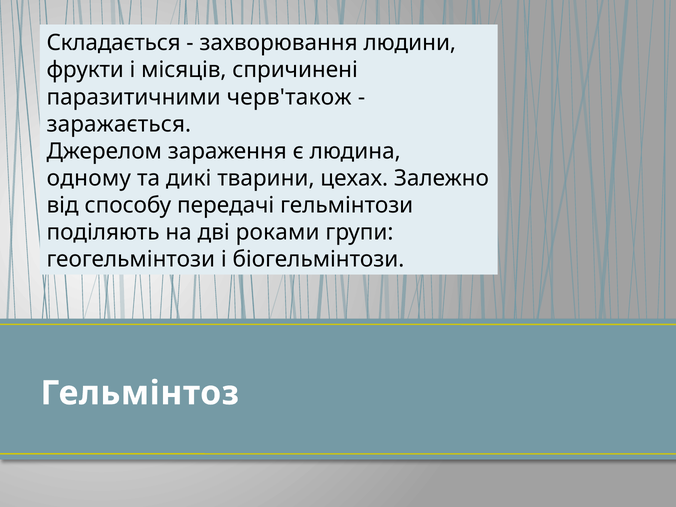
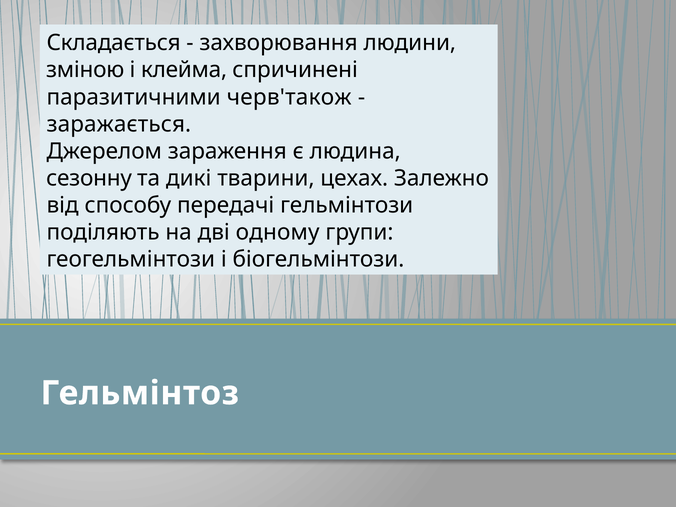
фрукти: фрукти -> зміною
місяців: місяців -> клейма
одному: одному -> сезонну
роками: роками -> одному
